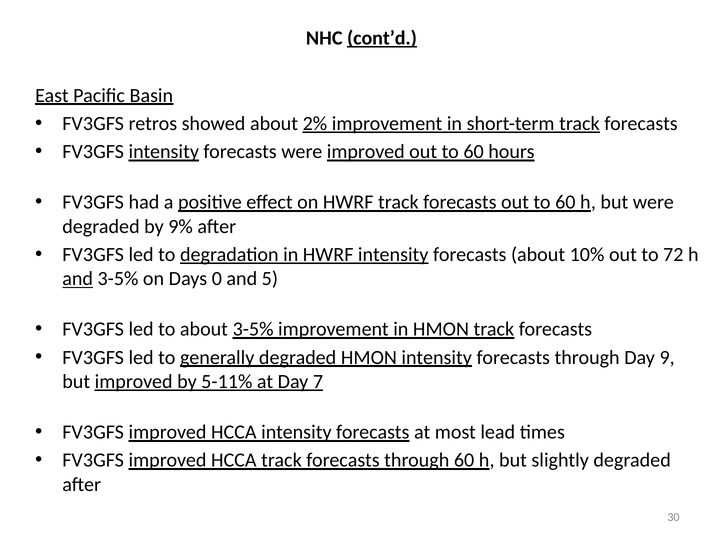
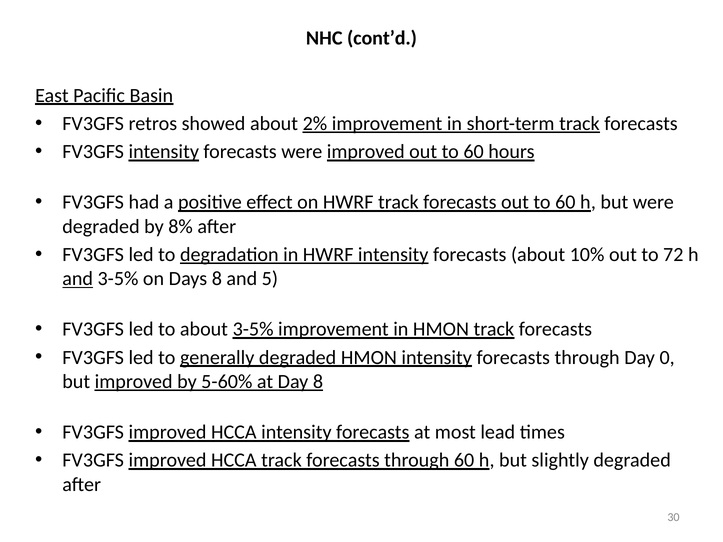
cont’d underline: present -> none
9%: 9% -> 8%
Days 0: 0 -> 8
9: 9 -> 0
5-11%: 5-11% -> 5-60%
Day 7: 7 -> 8
